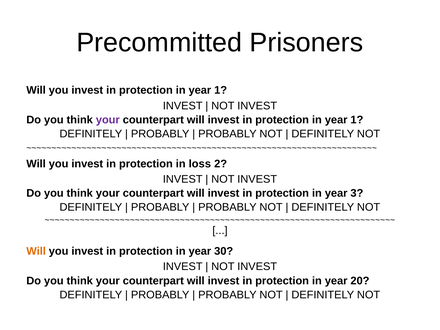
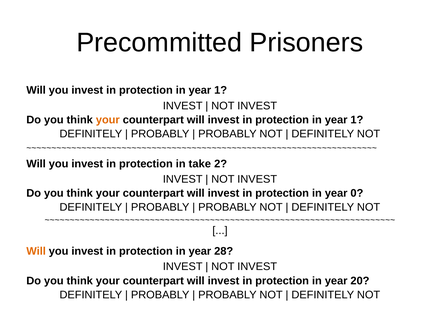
your at (108, 120) colour: purple -> orange
loss: loss -> take
3: 3 -> 0
30: 30 -> 28
